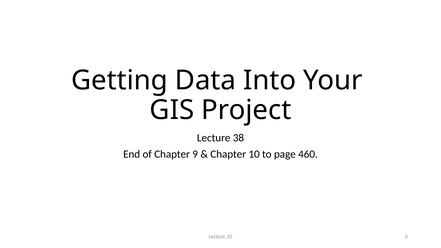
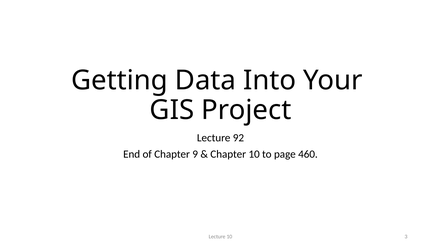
38: 38 -> 92
